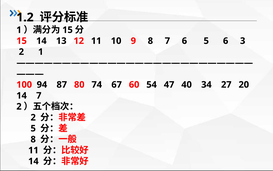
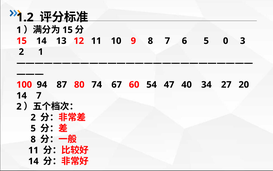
5 6: 6 -> 0
